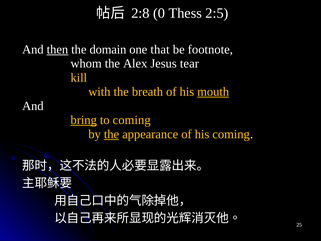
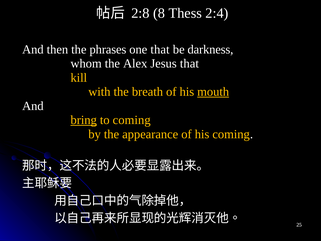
0: 0 -> 8
2:5: 2:5 -> 2:4
then underline: present -> none
domain: domain -> phrases
footnote: footnote -> darkness
Jesus tear: tear -> that
the at (112, 134) underline: present -> none
